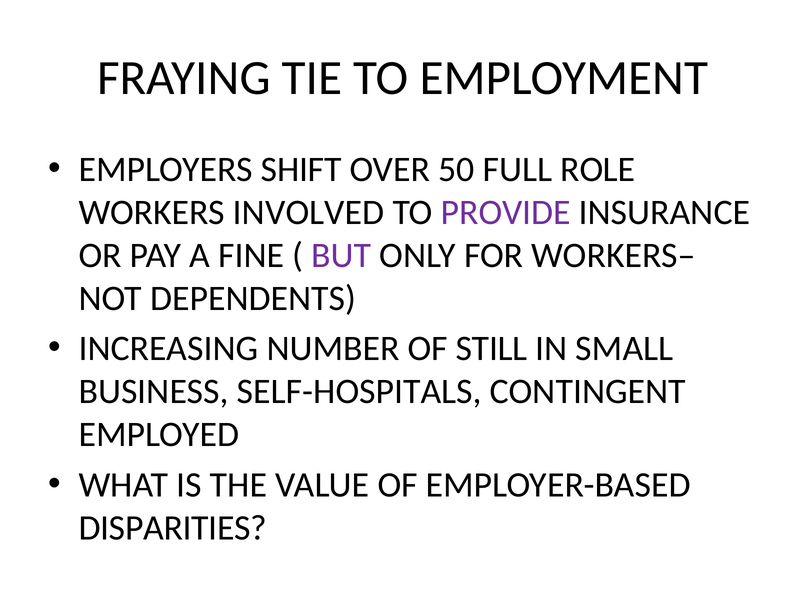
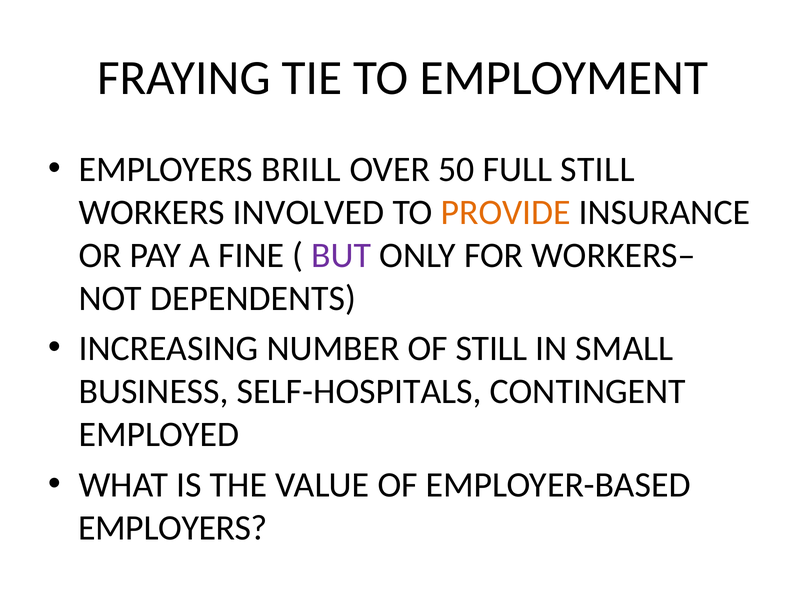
SHIFT: SHIFT -> BRILL
FULL ROLE: ROLE -> STILL
PROVIDE colour: purple -> orange
DISPARITIES at (173, 527): DISPARITIES -> EMPLOYERS
